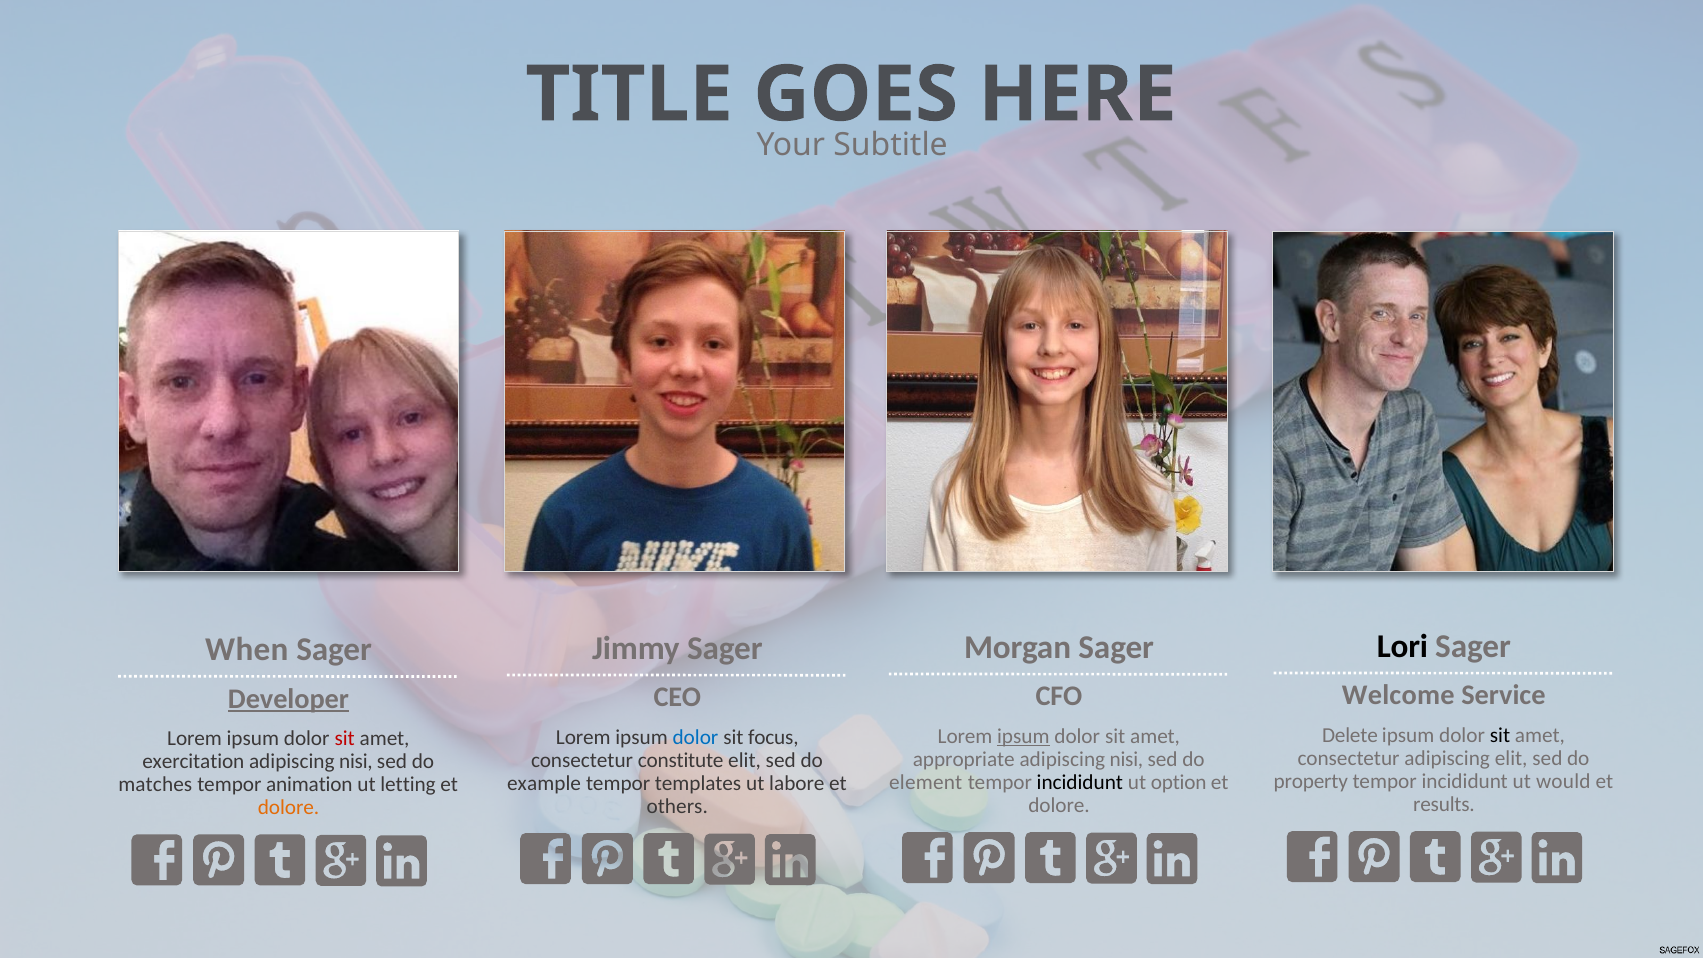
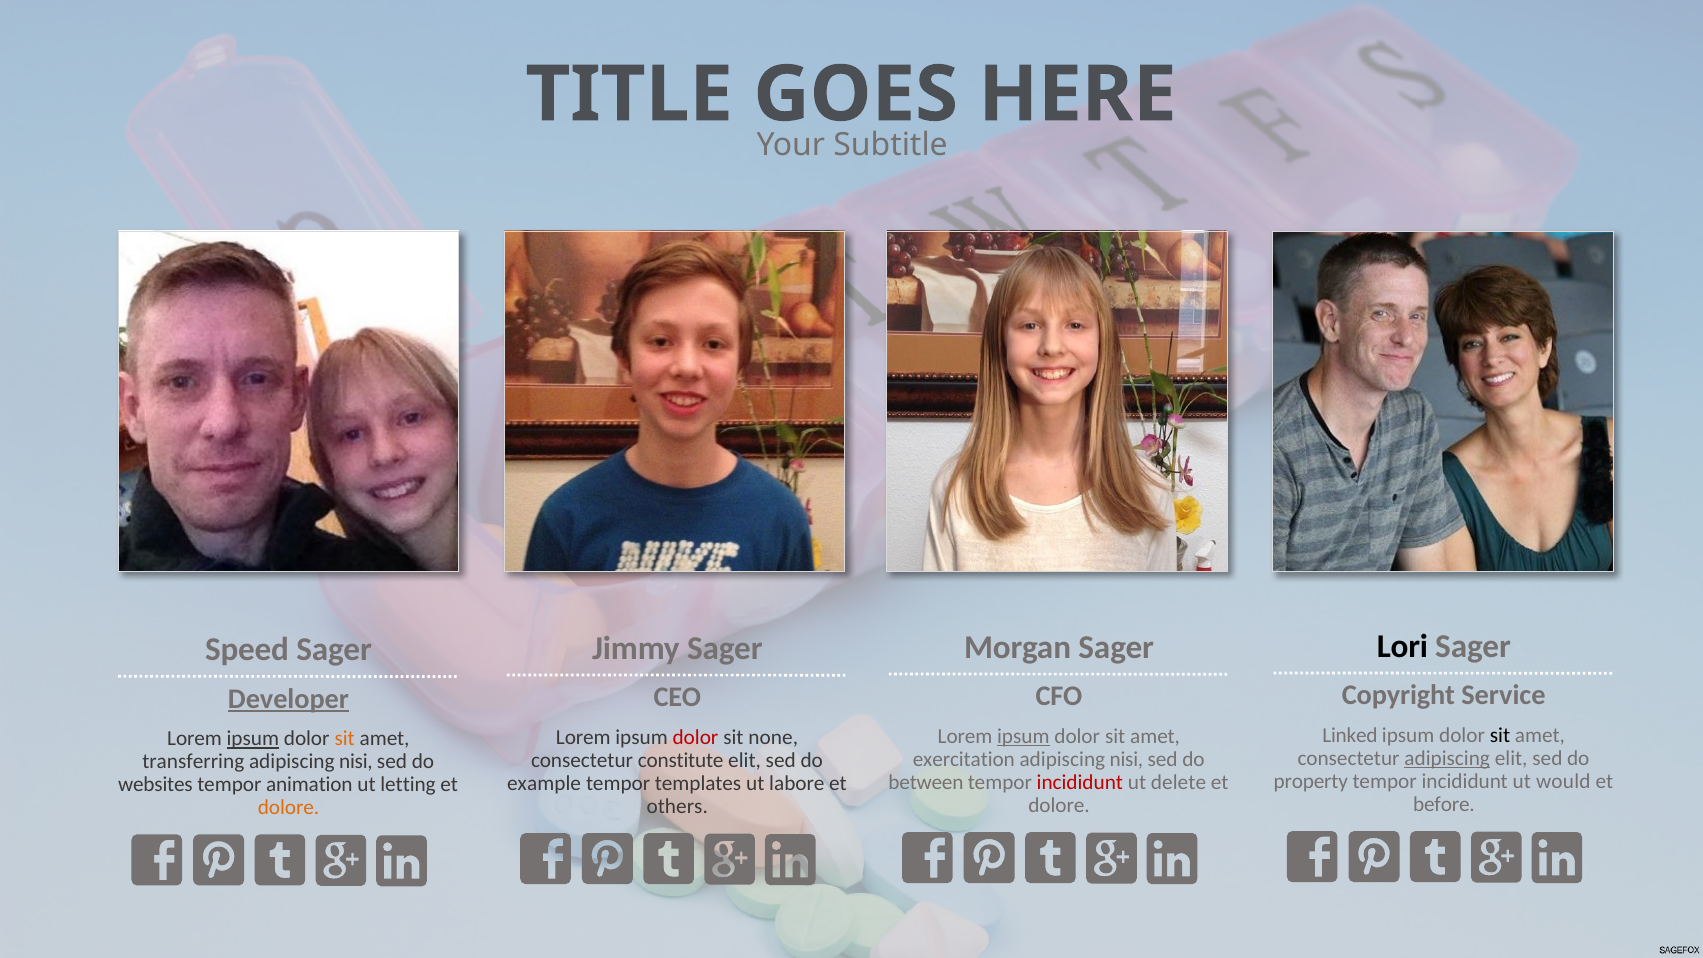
When: When -> Speed
Welcome: Welcome -> Copyright
Delete: Delete -> Linked
dolor at (695, 738) colour: blue -> red
focus: focus -> none
ipsum at (253, 739) underline: none -> present
sit at (345, 739) colour: red -> orange
adipiscing at (1447, 759) underline: none -> present
appropriate: appropriate -> exercitation
exercitation: exercitation -> transferring
element: element -> between
incididunt at (1080, 783) colour: black -> red
option: option -> delete
matches: matches -> websites
results: results -> before
